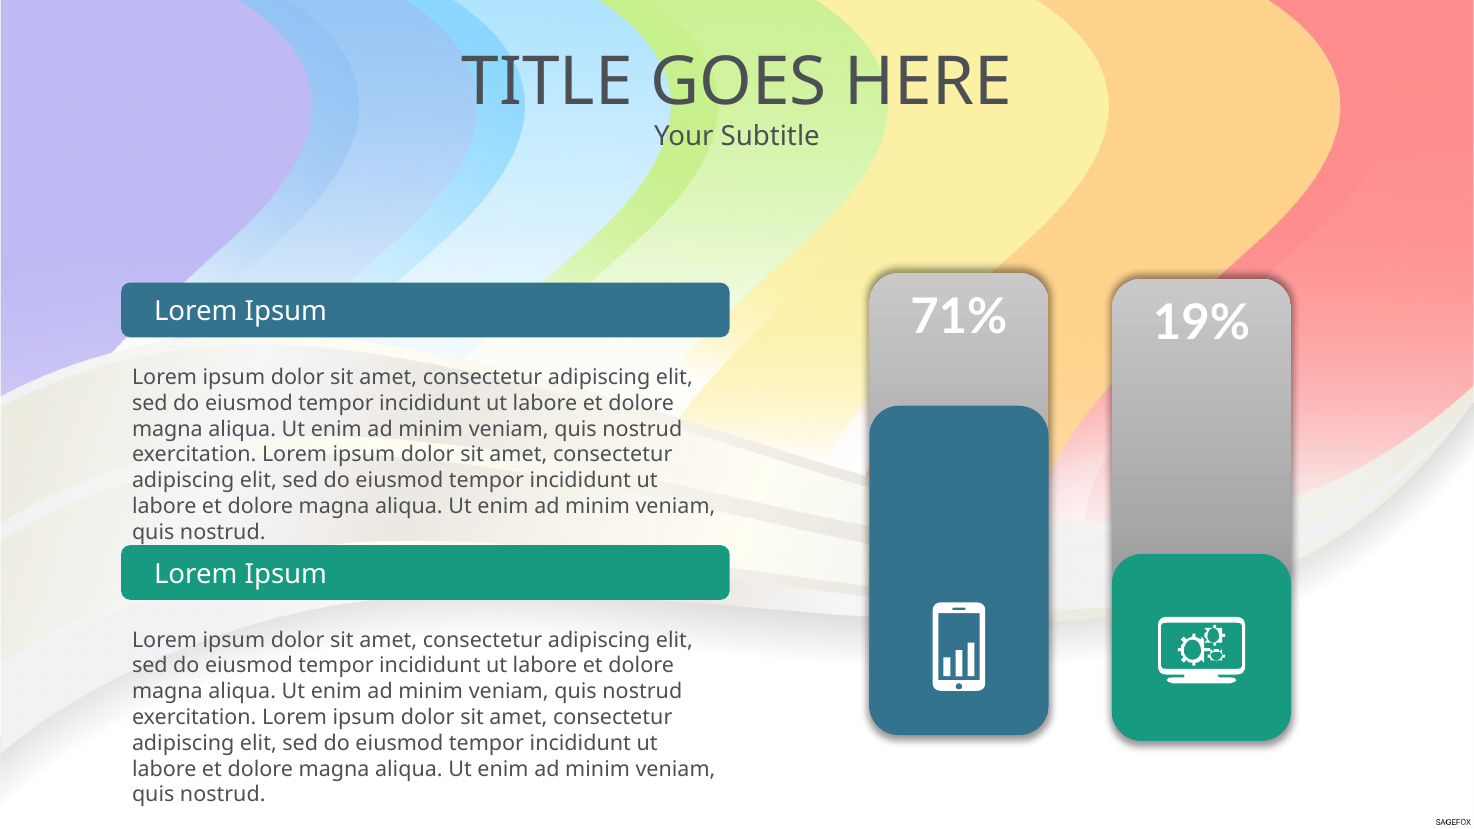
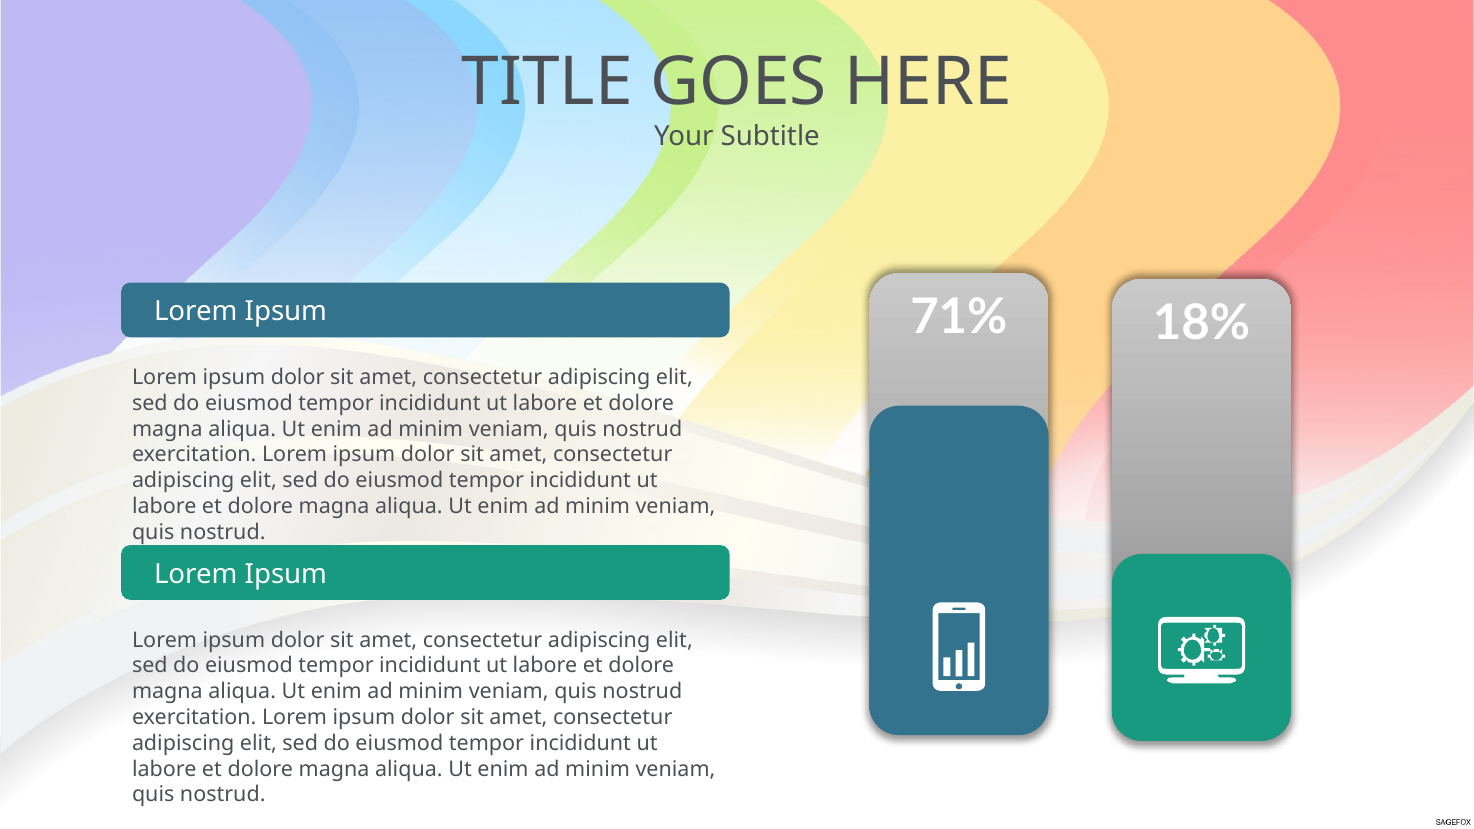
19%: 19% -> 18%
